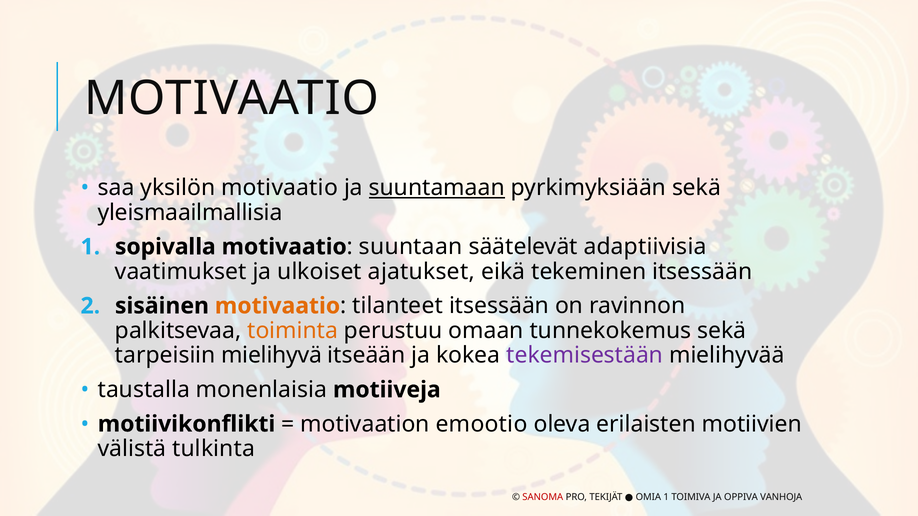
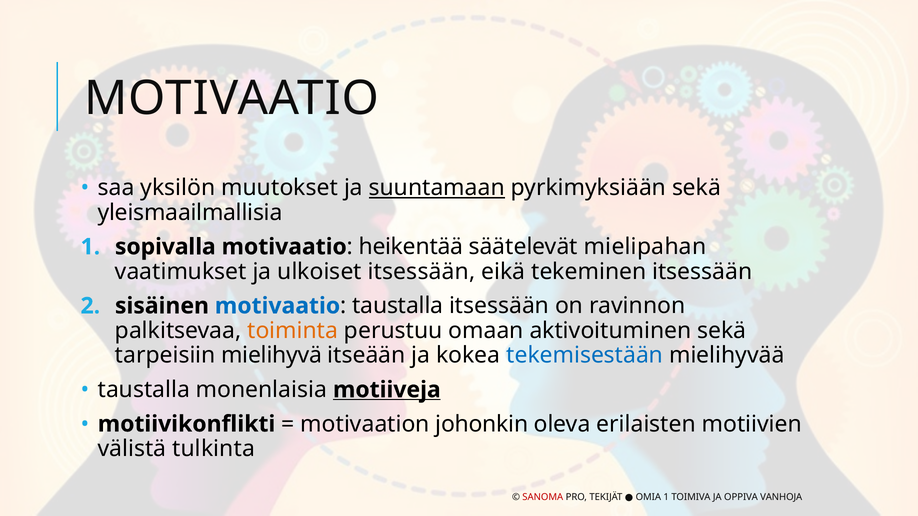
yksilön motivaatio: motivaatio -> muutokset
suuntaan: suuntaan -> heikentää
adaptiivisia: adaptiivisia -> mielipahan
ulkoiset ajatukset: ajatukset -> itsessään
motivaatio at (278, 306) colour: orange -> blue
tilanteet at (398, 306): tilanteet -> taustalla
tunnekokemus: tunnekokemus -> aktivoituminen
tekemisestään colour: purple -> blue
motiiveja underline: none -> present
emootio: emootio -> johonkin
